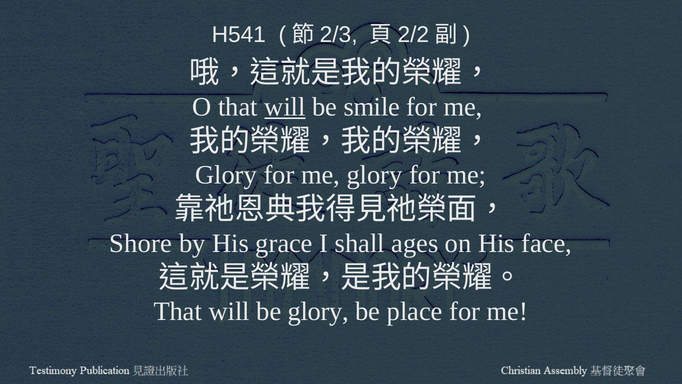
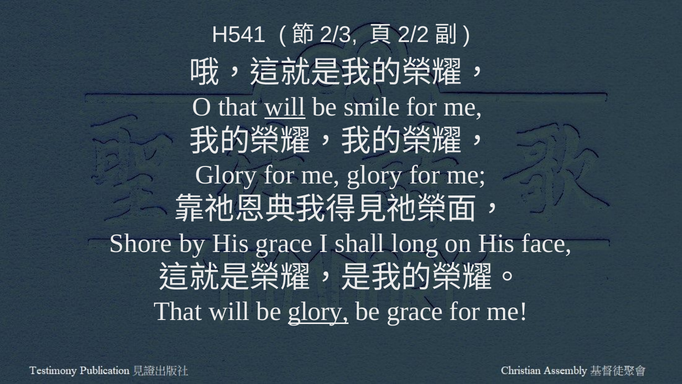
ages: ages -> long
glory at (318, 311) underline: none -> present
be place: place -> grace
